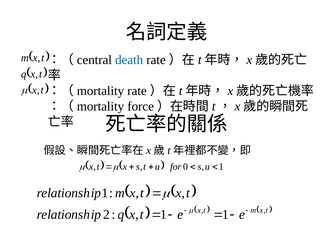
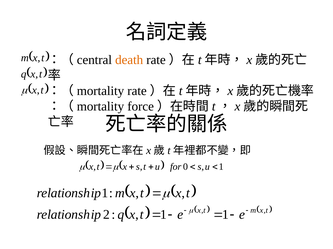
death colour: blue -> orange
